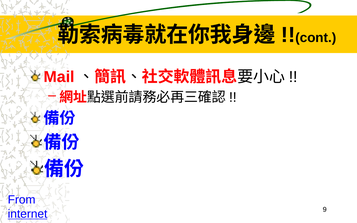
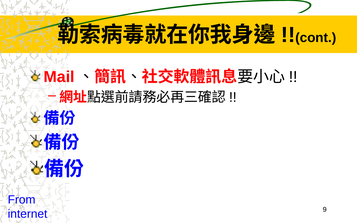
internet underline: present -> none
